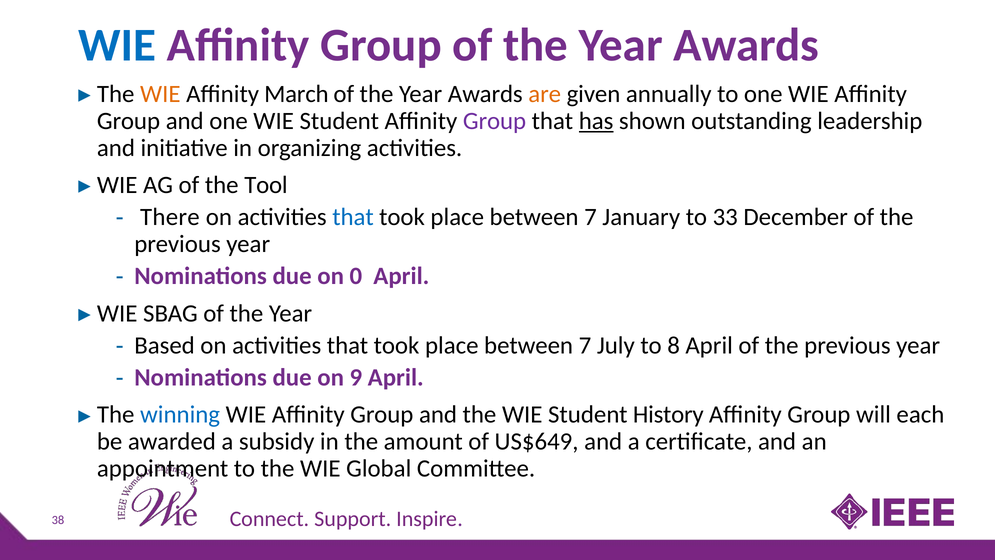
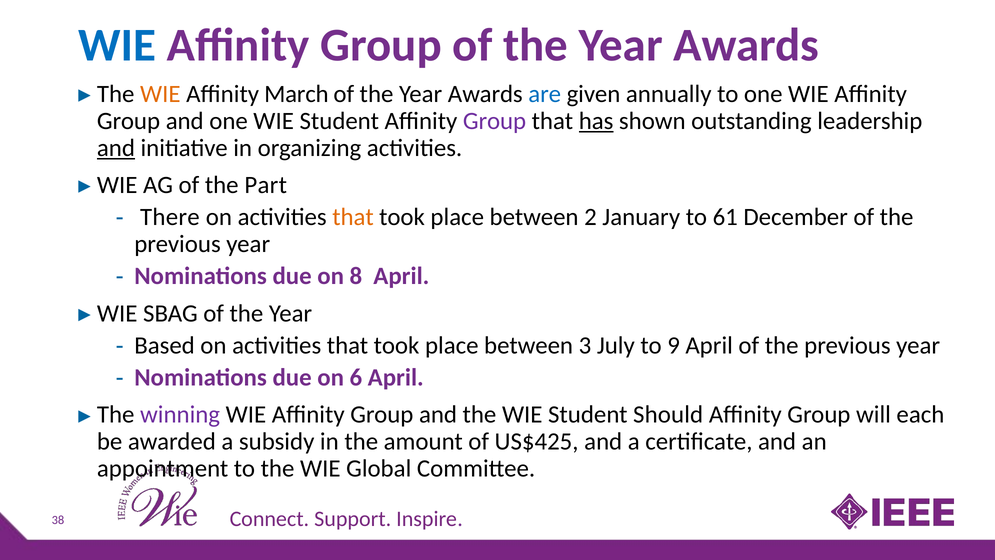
are colour: orange -> blue
and at (116, 148) underline: none -> present
Tool: Tool -> Part
that at (353, 217) colour: blue -> orange
7 at (590, 217): 7 -> 2
33: 33 -> 61
0: 0 -> 8
7 at (585, 345): 7 -> 3
8: 8 -> 9
9: 9 -> 6
winning colour: blue -> purple
History: History -> Should
US$649: US$649 -> US$425
